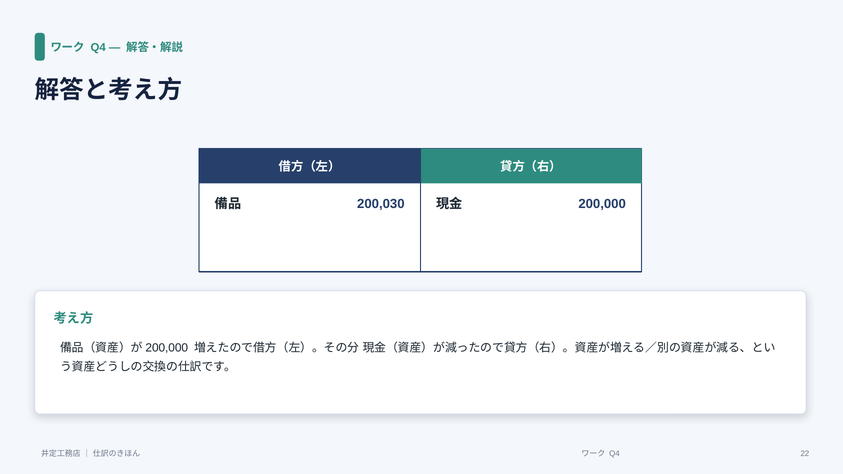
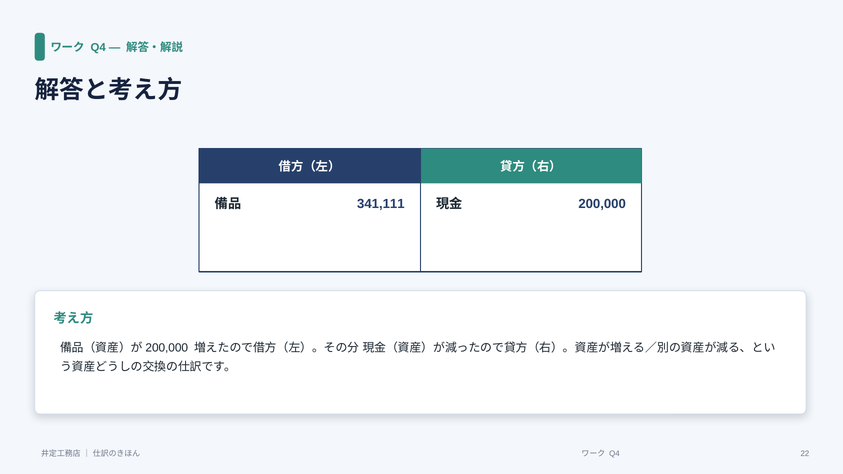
200,030: 200,030 -> 341,111
